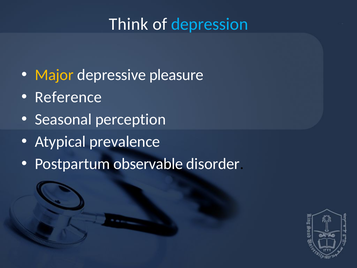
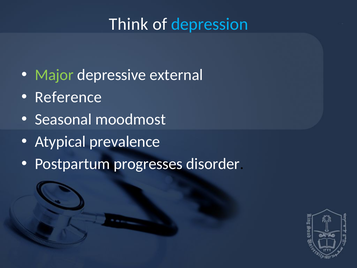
Major colour: yellow -> light green
pleasure: pleasure -> external
perception: perception -> moodmost
observable: observable -> progresses
